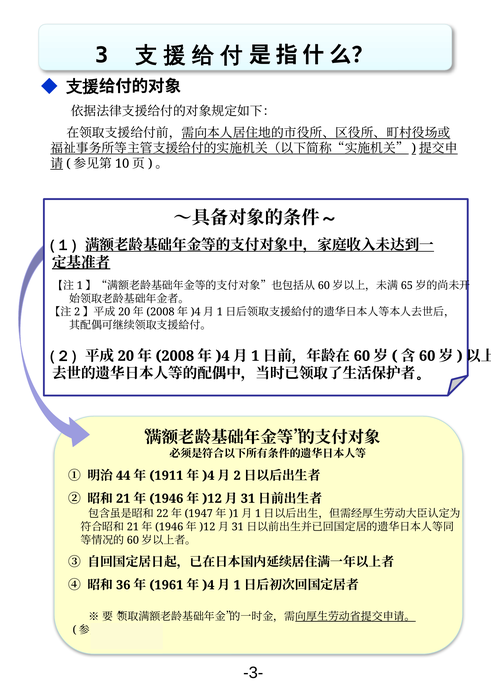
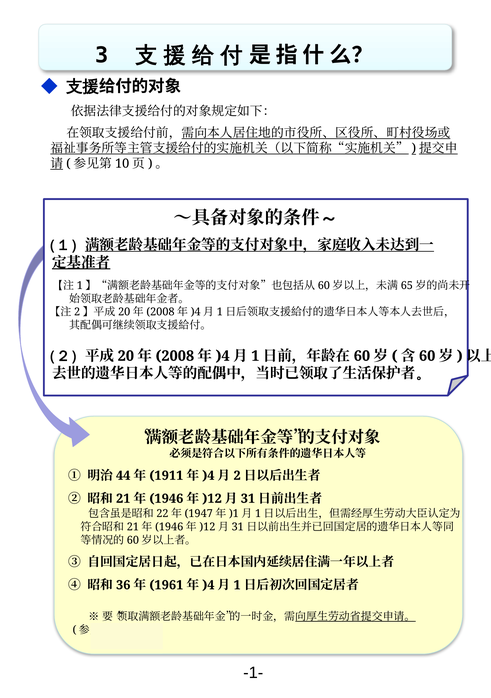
-3-: -3- -> -1-
